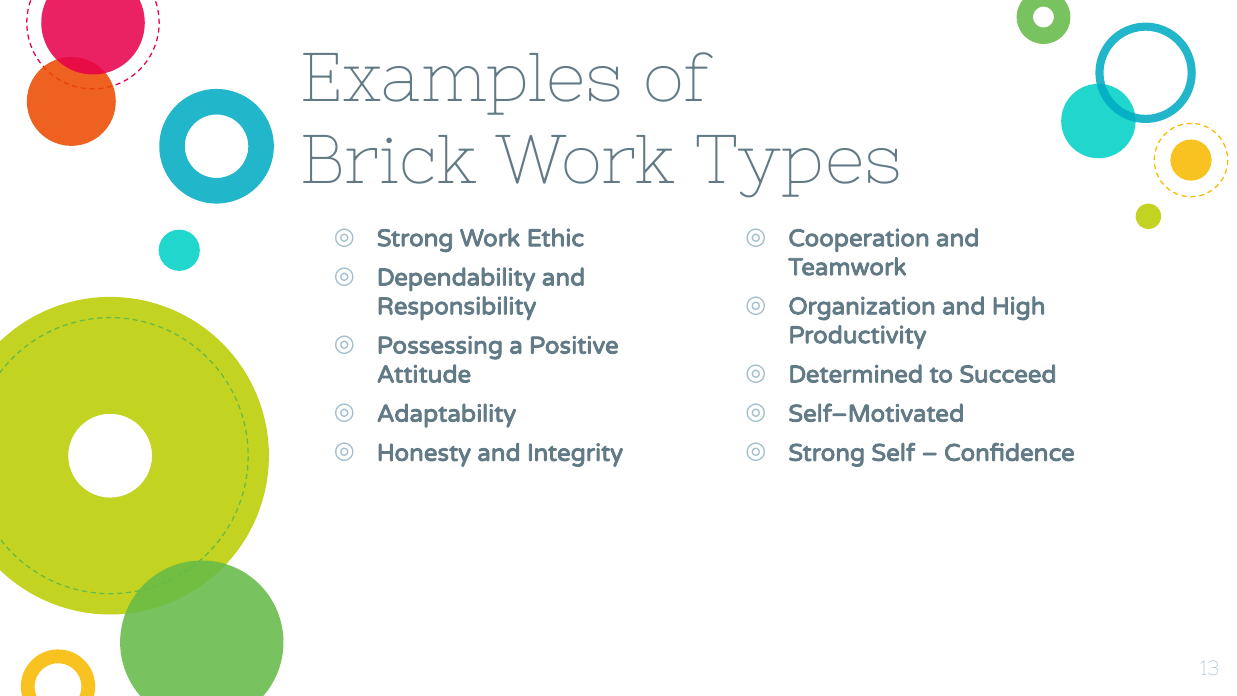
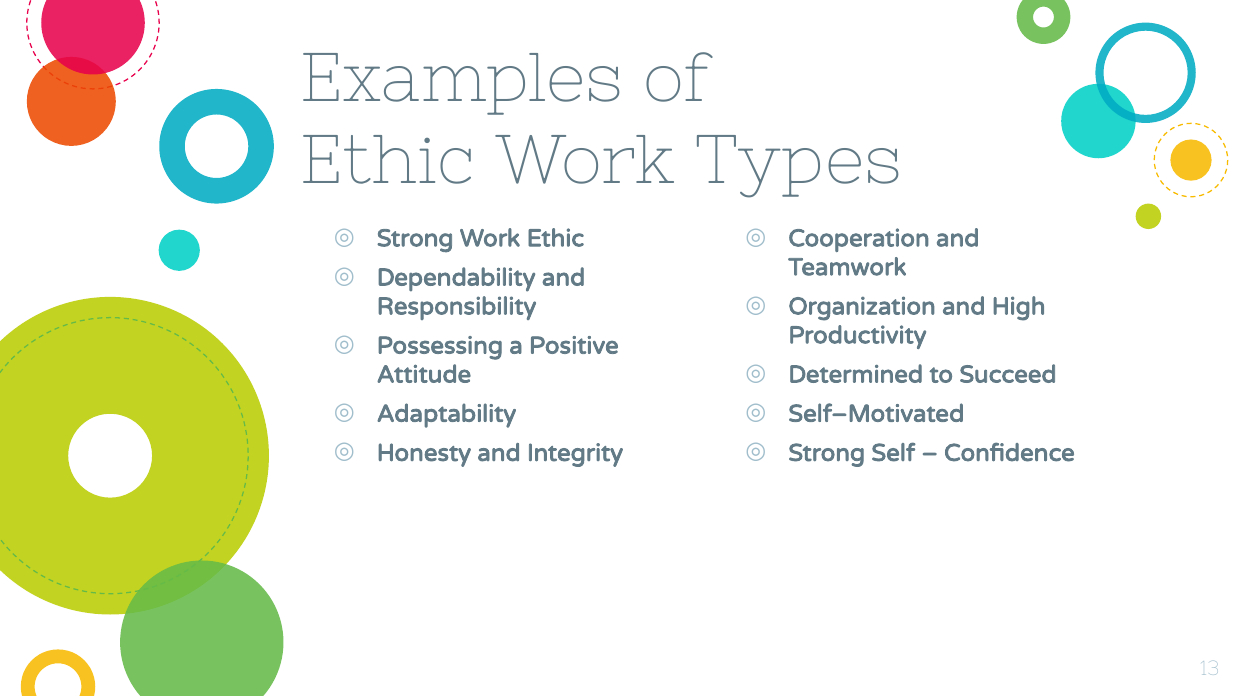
Brick at (389, 161): Brick -> Ethic
